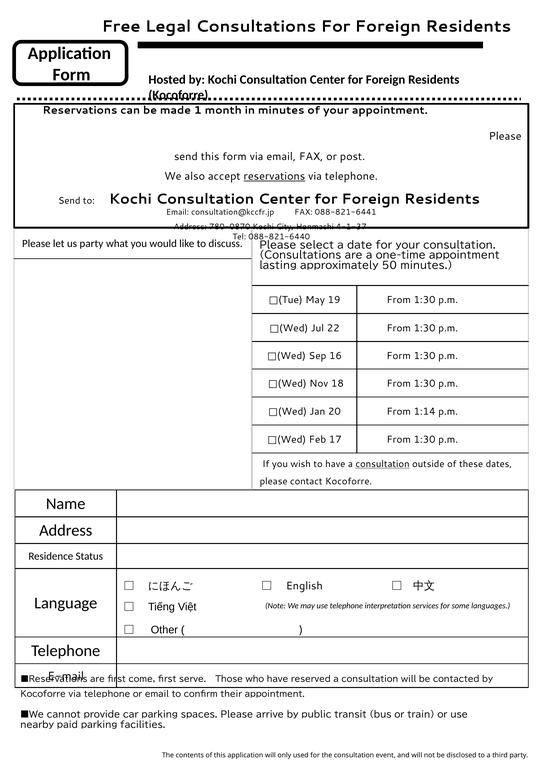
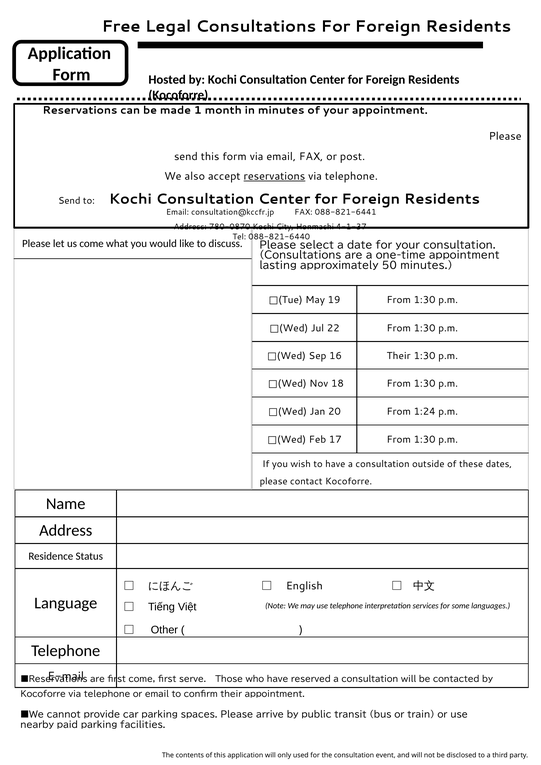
us party: party -> come
16 Form: Form -> Their
1:14: 1:14 -> 1:24
consultation at (383, 464) underline: present -> none
